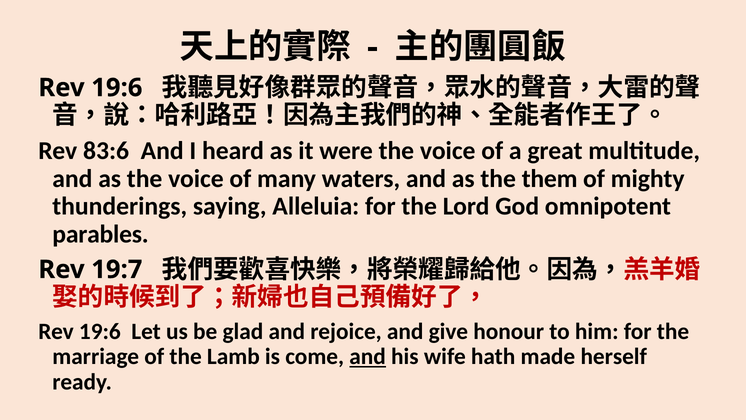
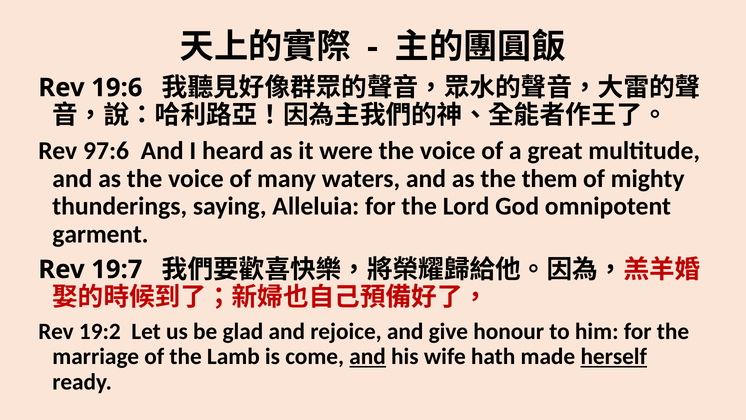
83:6: 83:6 -> 97:6
parables: parables -> garment
19:6 at (100, 331): 19:6 -> 19:2
herself underline: none -> present
